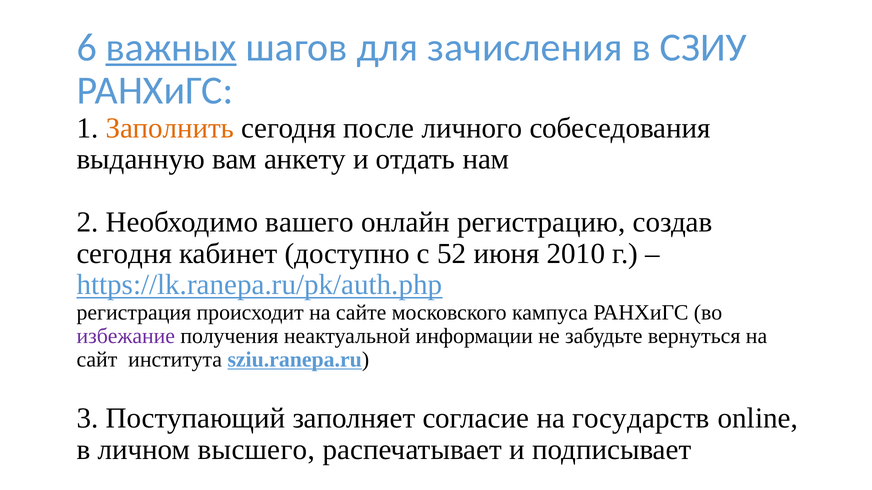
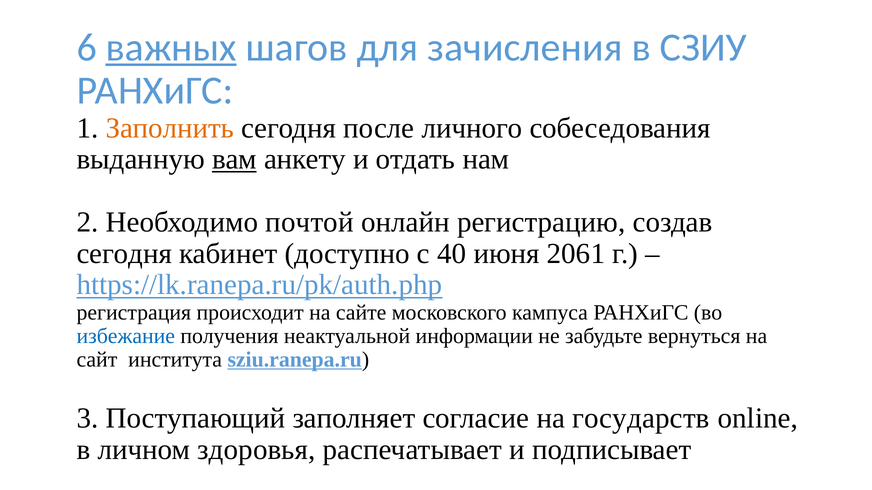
вам underline: none -> present
вашего: вашего -> почтой
52: 52 -> 40
2010: 2010 -> 2061
избежание colour: purple -> blue
высшего: высшего -> здоровья
